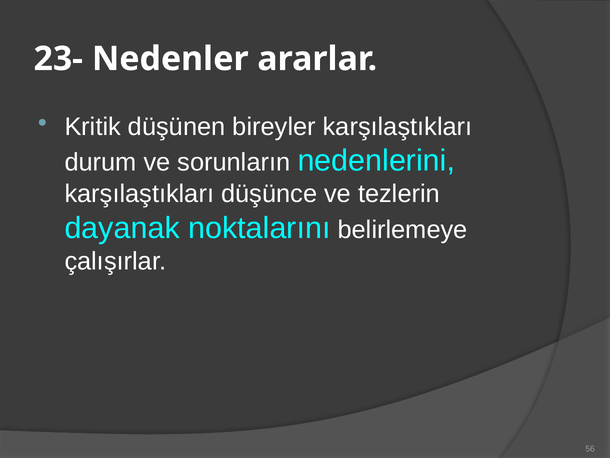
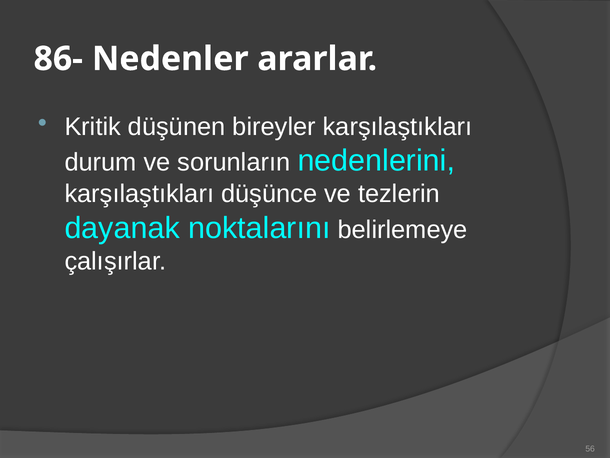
23-: 23- -> 86-
